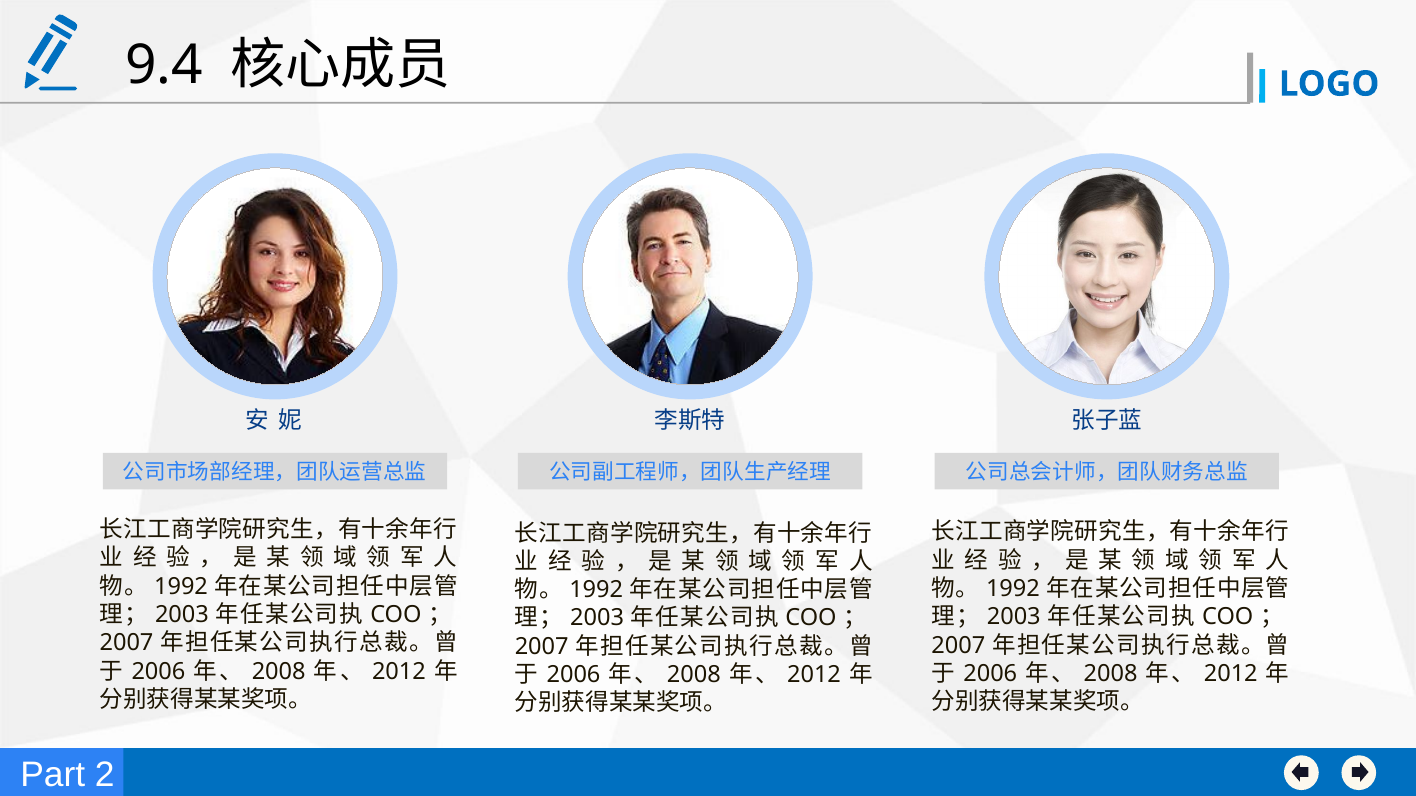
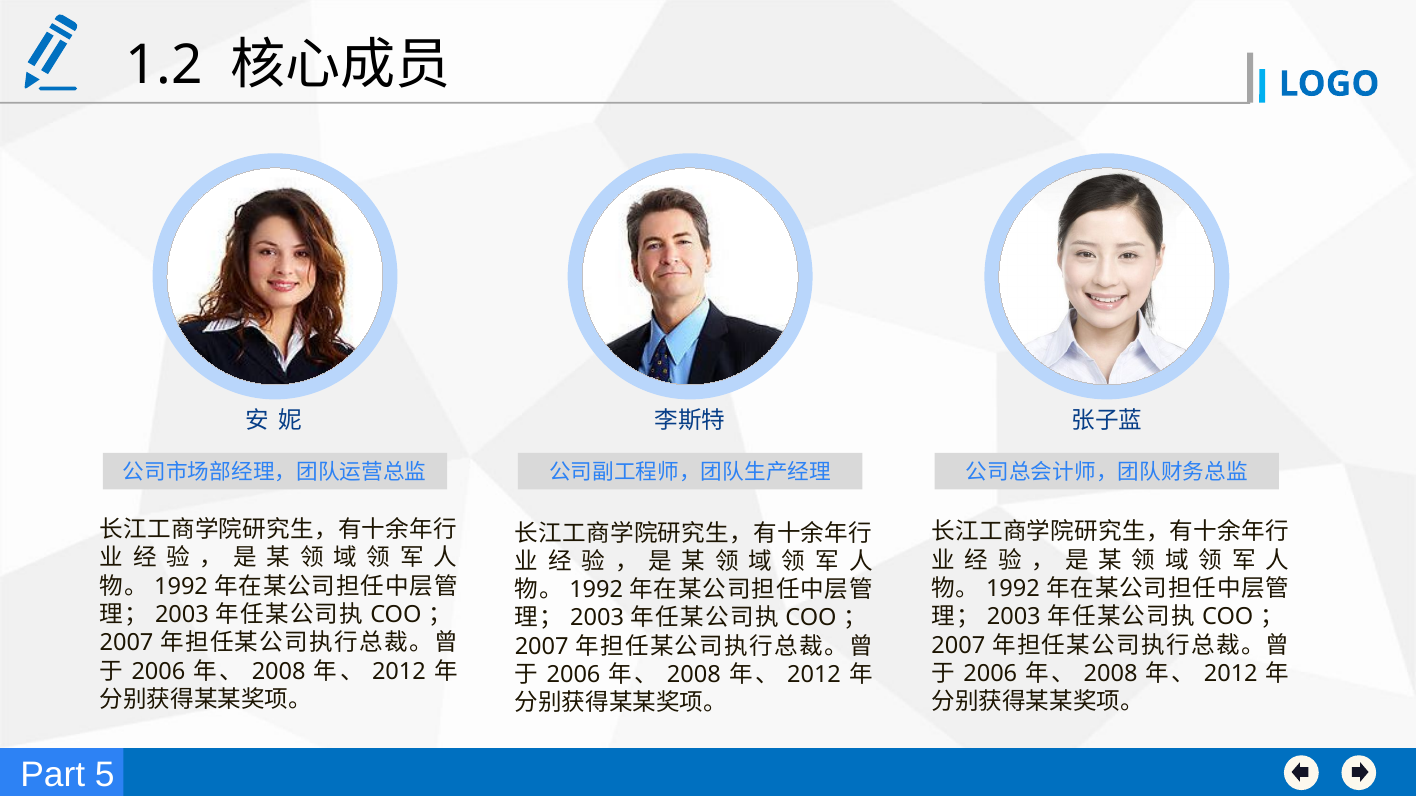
9.4: 9.4 -> 1.2
2: 2 -> 5
